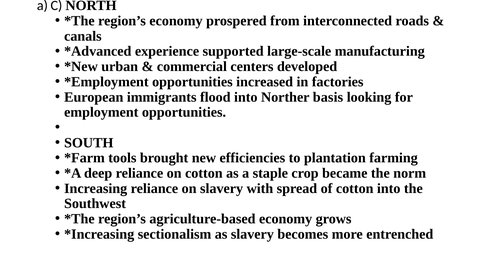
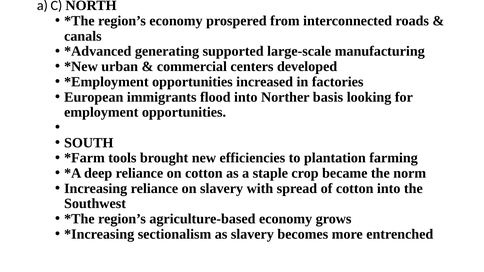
experience: experience -> generating
